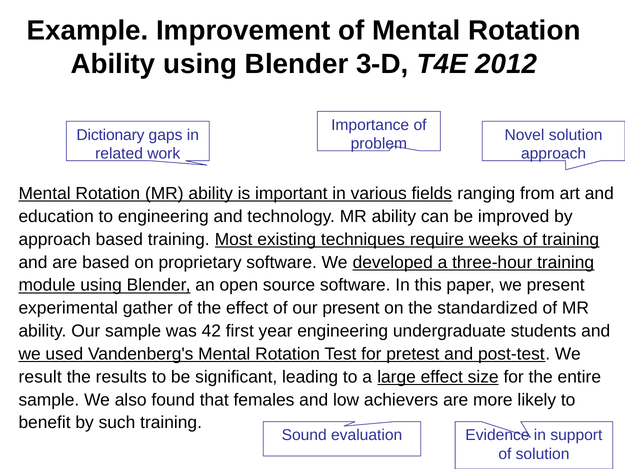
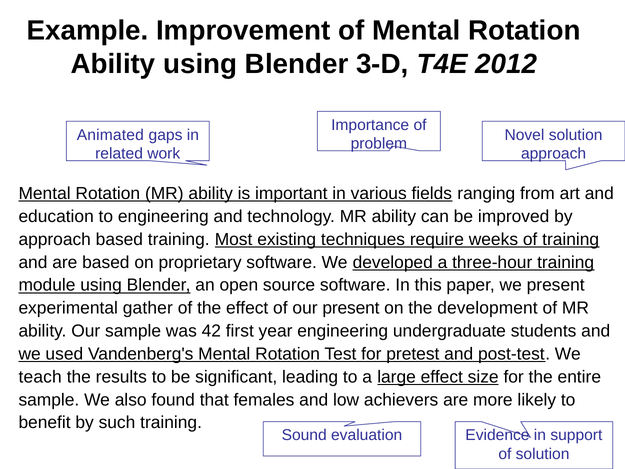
Dictionary: Dictionary -> Animated
standardized: standardized -> development
result: result -> teach
